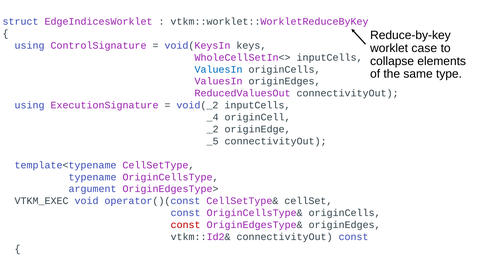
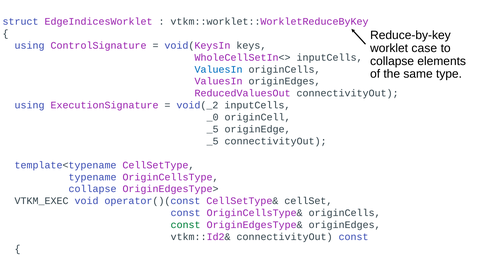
_4: _4 -> _0
_2 at (213, 129): _2 -> _5
argument at (93, 189): argument -> collapse
const at (186, 225) colour: red -> green
